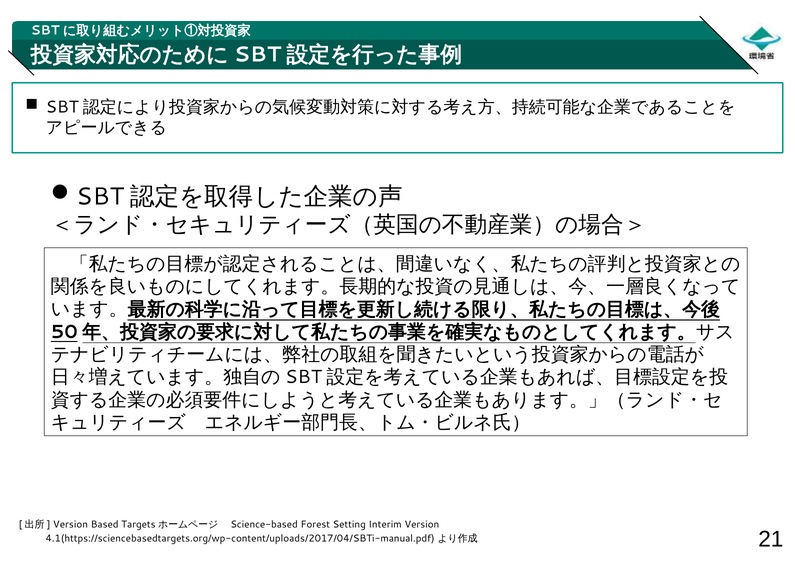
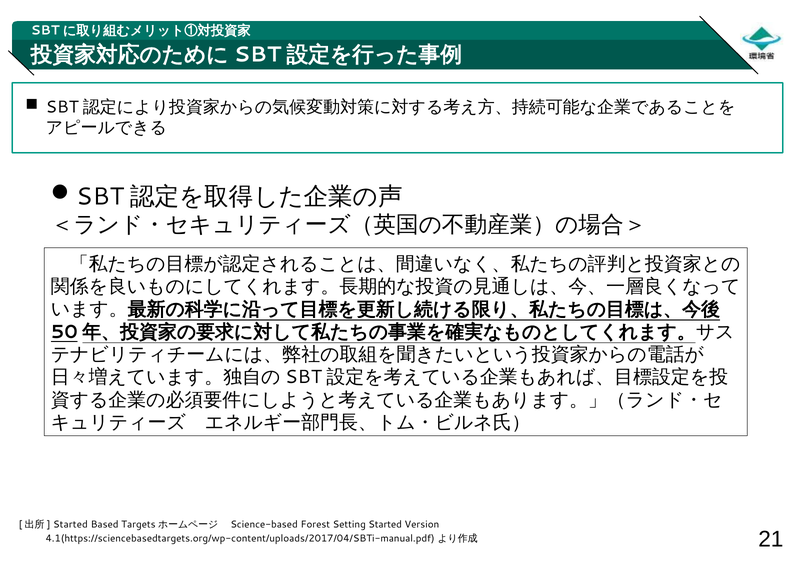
Version at (70, 524): Version -> Started
Setting Interim: Interim -> Started
